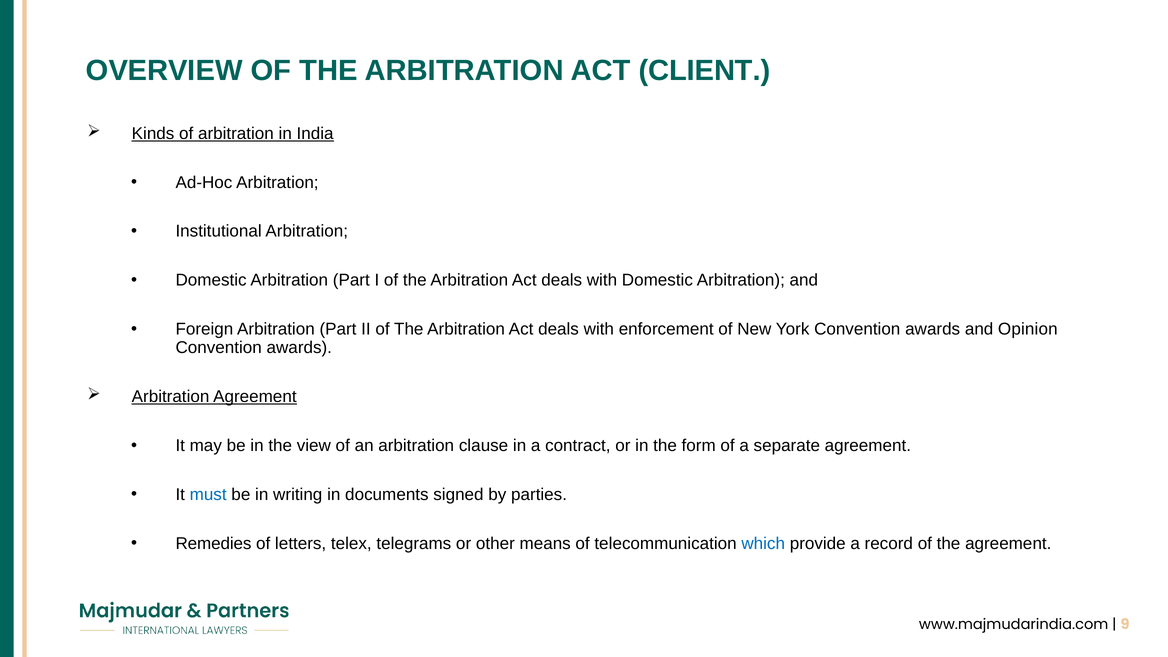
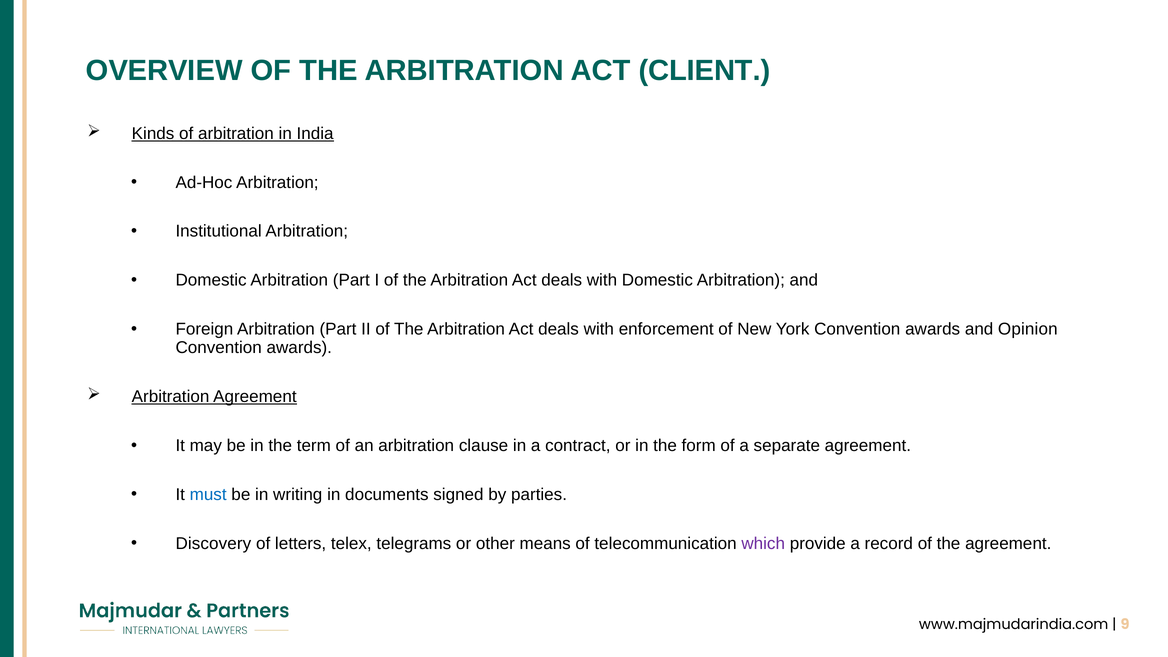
view: view -> term
Remedies: Remedies -> Discovery
which colour: blue -> purple
